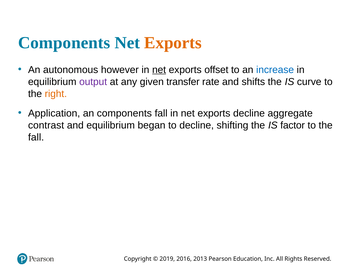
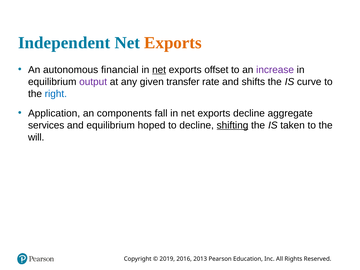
Components at (64, 43): Components -> Independent
however: however -> financial
increase colour: blue -> purple
right colour: orange -> blue
contrast: contrast -> services
began: began -> hoped
shifting underline: none -> present
factor: factor -> taken
fall at (36, 137): fall -> will
